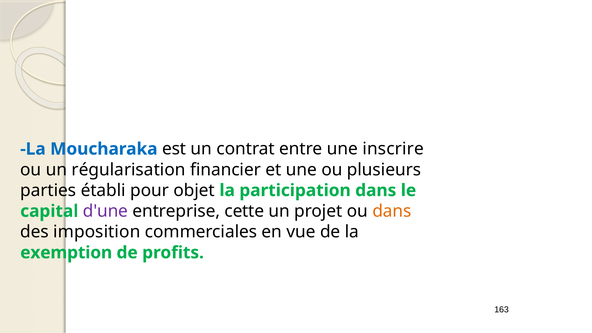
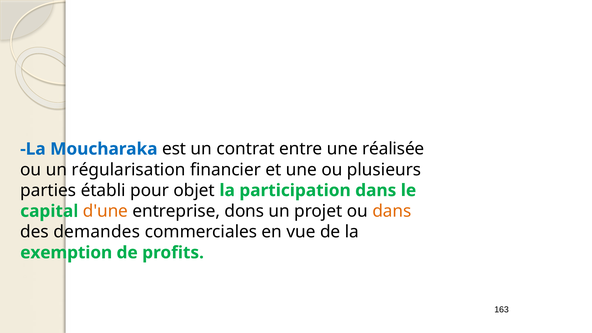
inscrire: inscrire -> réalisée
d'une colour: purple -> orange
cette: cette -> dons
imposition: imposition -> demandes
